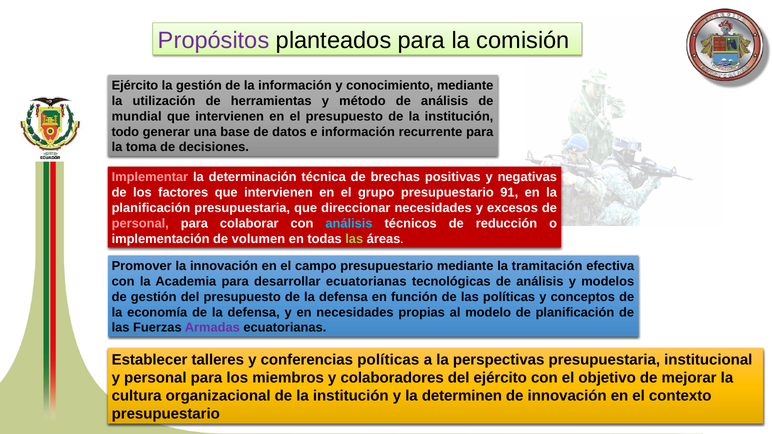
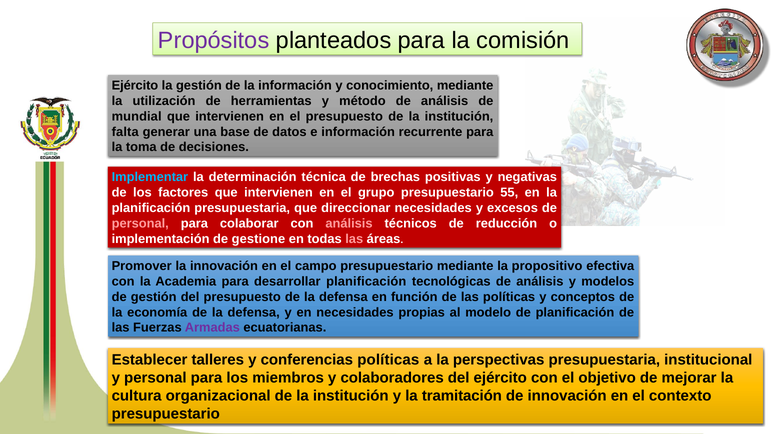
todo: todo -> falta
Implementar colour: pink -> light blue
91: 91 -> 55
análisis at (349, 224) colour: light blue -> pink
volumen: volumen -> gestione
las at (354, 239) colour: light green -> pink
tramitación: tramitación -> propositivo
desarrollar ecuatorianas: ecuatorianas -> planificación
determinen: determinen -> tramitación
